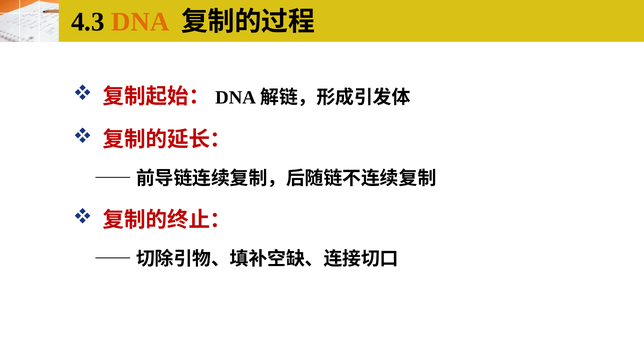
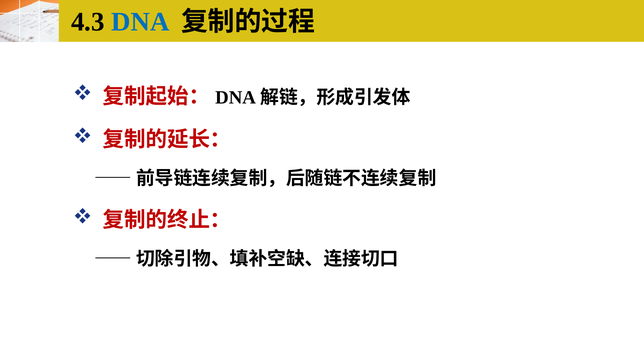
DNA colour: orange -> blue
